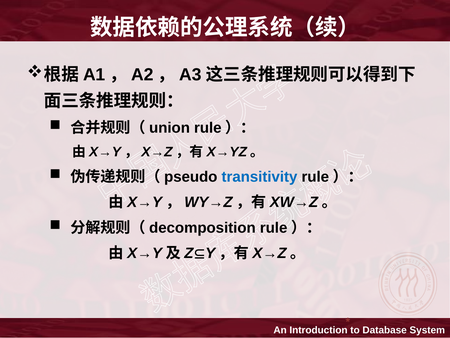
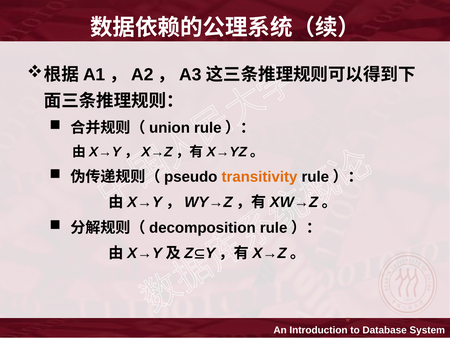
transitivity colour: blue -> orange
